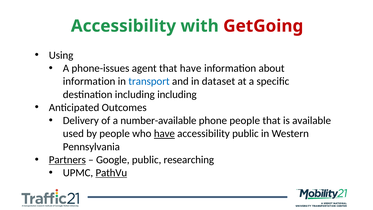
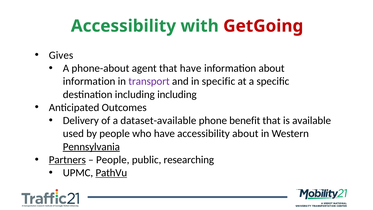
Using: Using -> Gives
phone-issues: phone-issues -> phone-about
transport colour: blue -> purple
in dataset: dataset -> specific
number-available: number-available -> dataset-available
phone people: people -> benefit
have at (164, 134) underline: present -> none
accessibility public: public -> about
Pennsylvania underline: none -> present
Google at (113, 160): Google -> People
